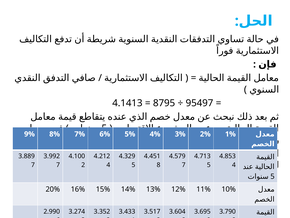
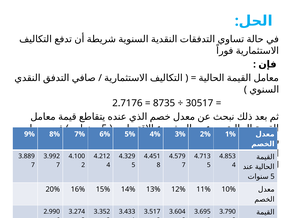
4.1413: 4.1413 -> 2.7176
8795: 8795 -> 8735
95497: 95497 -> 30517
